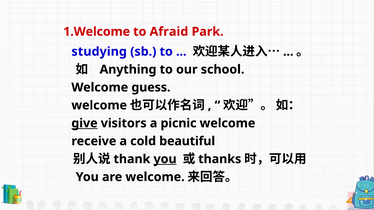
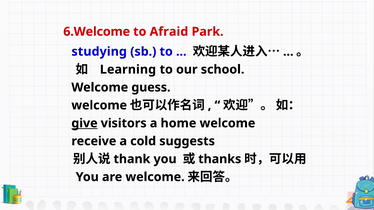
1.Welcome: 1.Welcome -> 6.Welcome
Anything: Anything -> Learning
picnic: picnic -> home
beautiful: beautiful -> suggests
you at (165, 159) underline: present -> none
